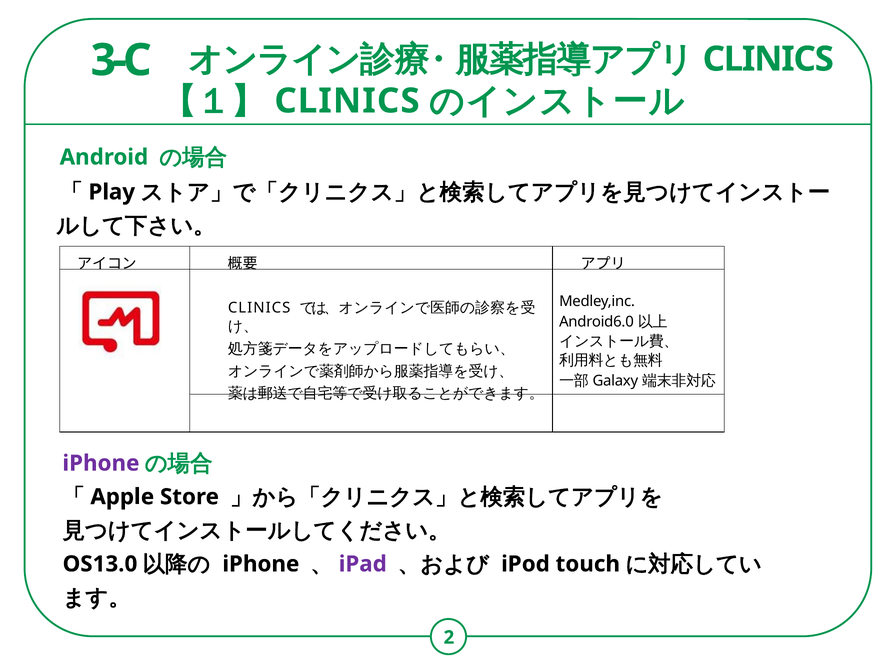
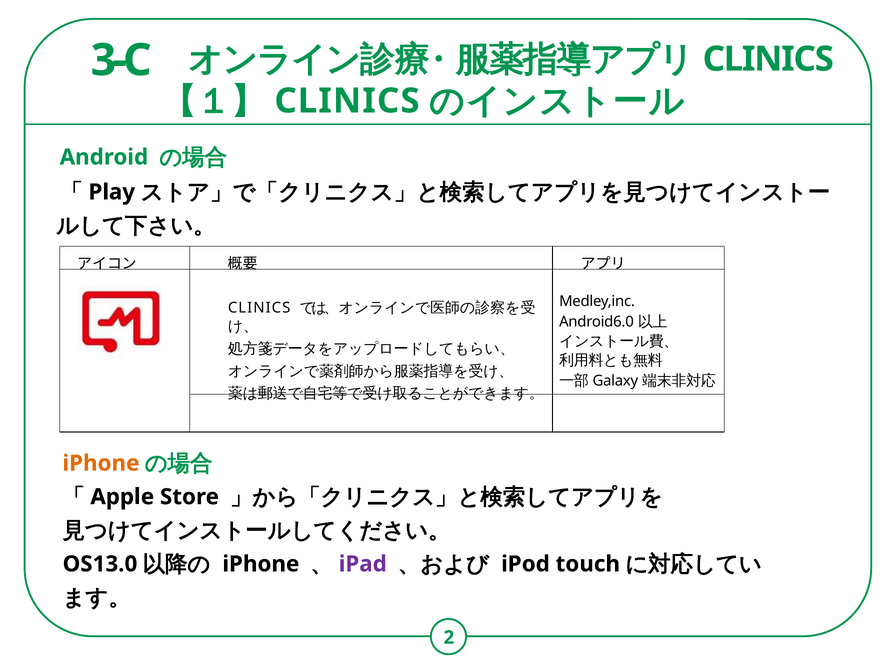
iPhone at (101, 463) colour: purple -> orange
